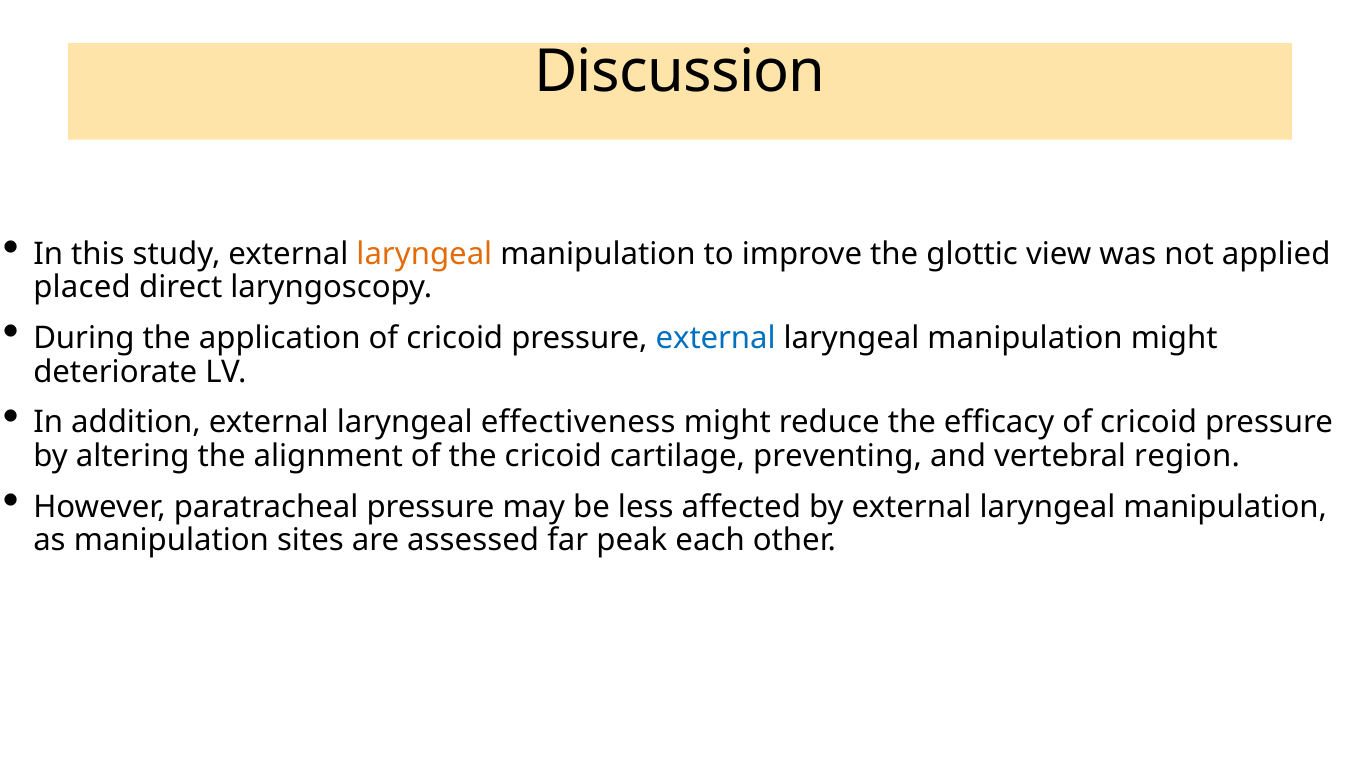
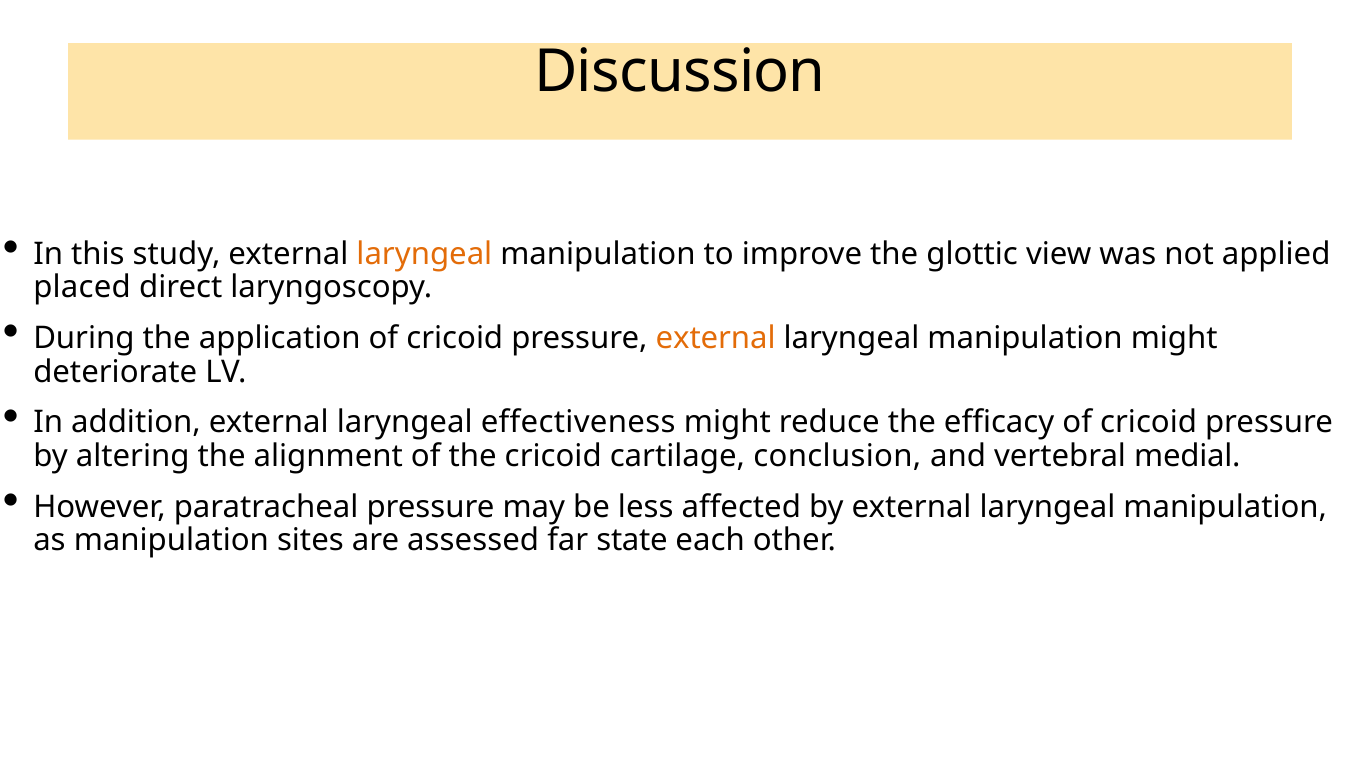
external at (716, 338) colour: blue -> orange
preventing: preventing -> conclusion
region: region -> medial
peak: peak -> state
